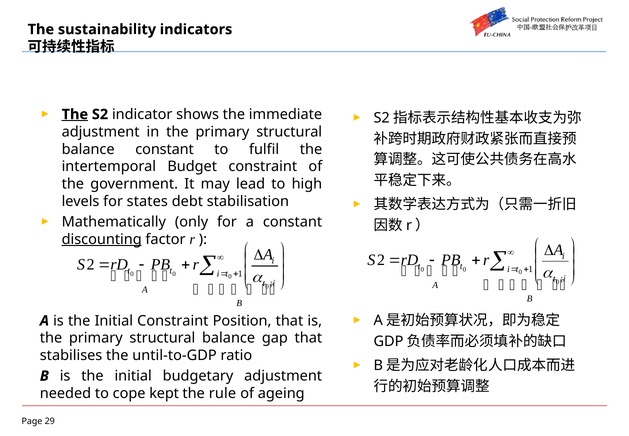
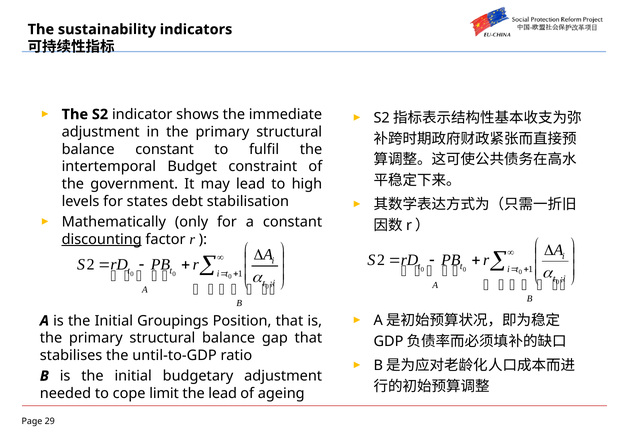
The at (75, 114) underline: present -> none
Initial Constraint: Constraint -> Groupings
kept: kept -> limit
the rule: rule -> lead
